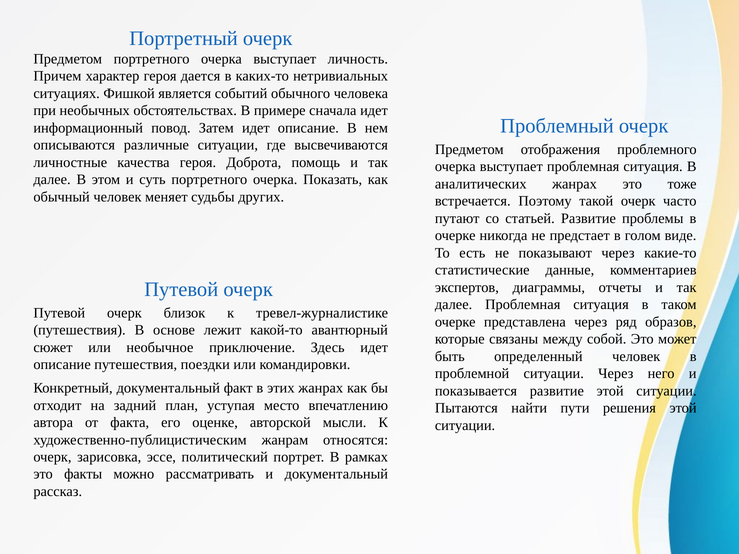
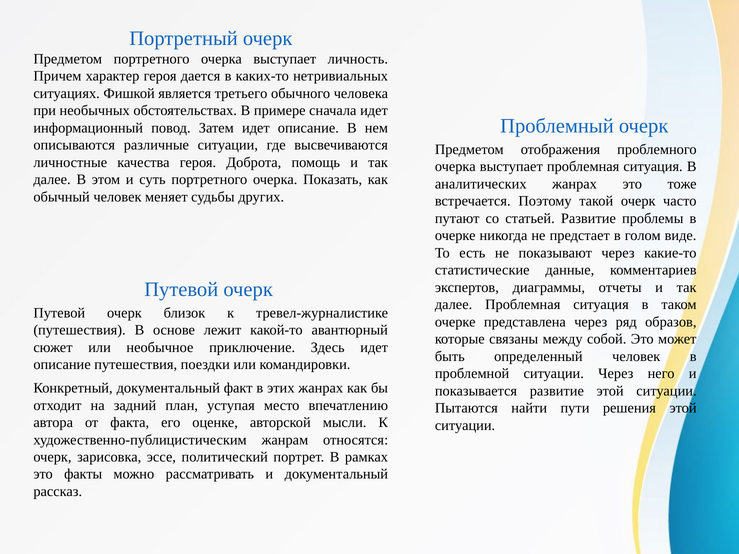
событий: событий -> третьего
